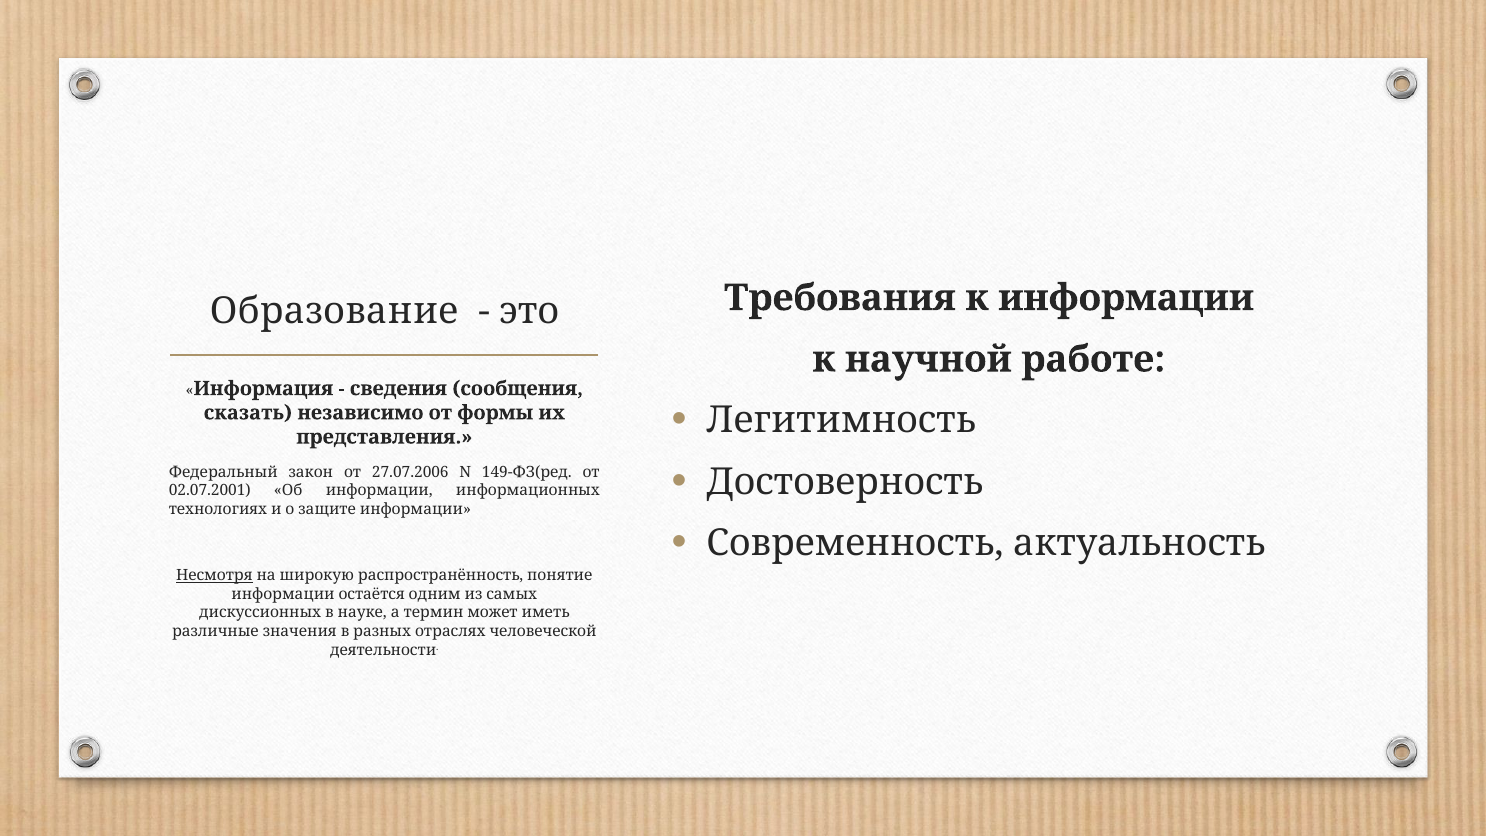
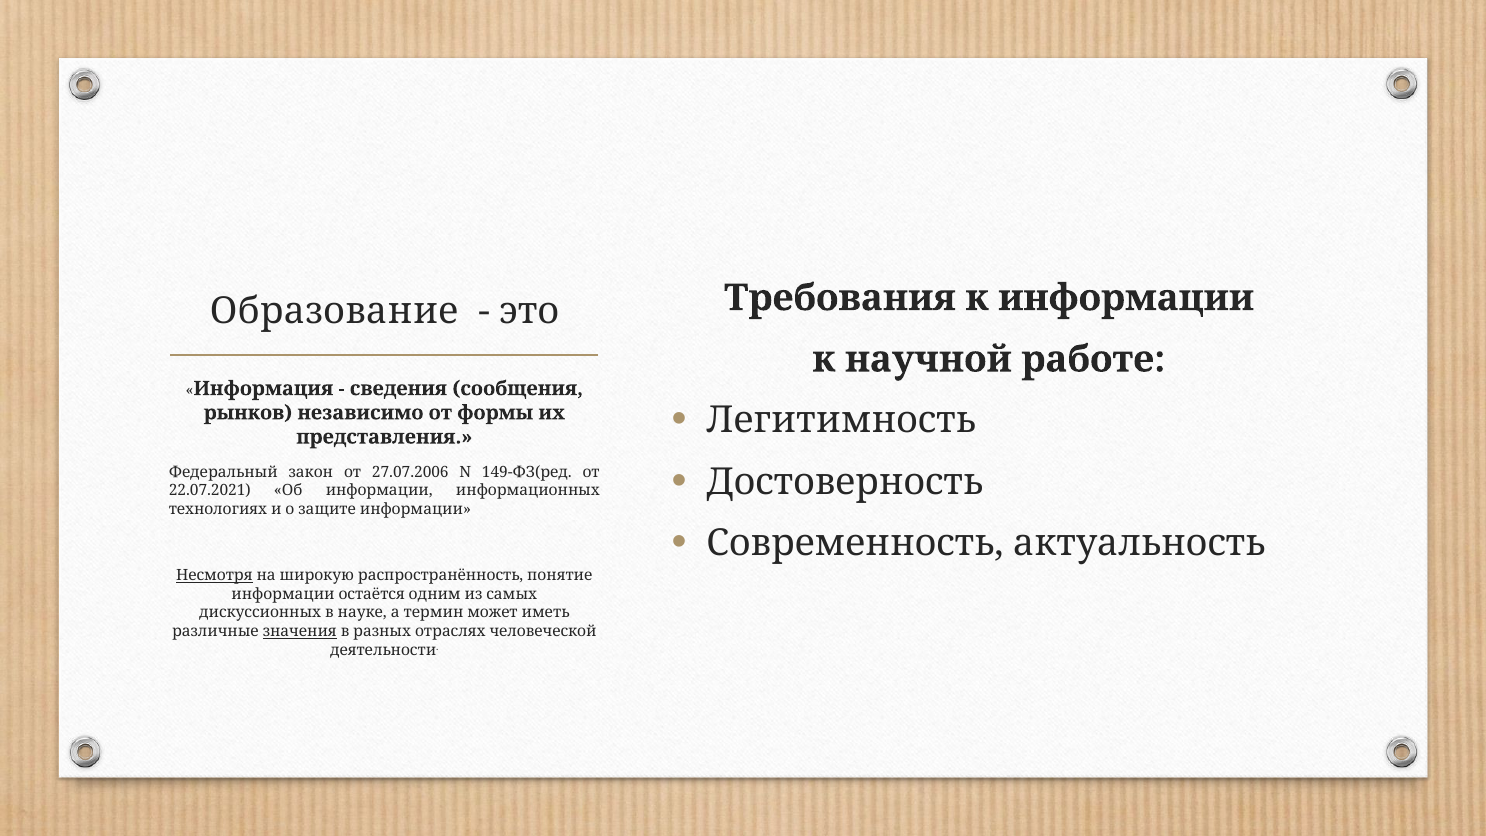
сказать: сказать -> рынков
02.07.2001: 02.07.2001 -> 22.07.2021
значения underline: none -> present
